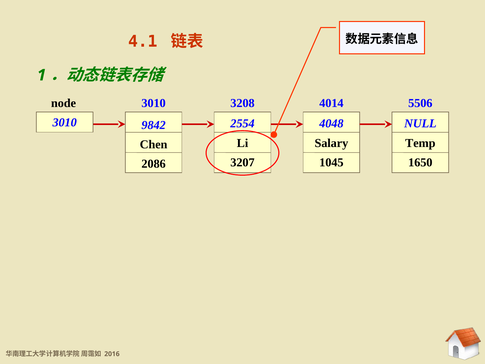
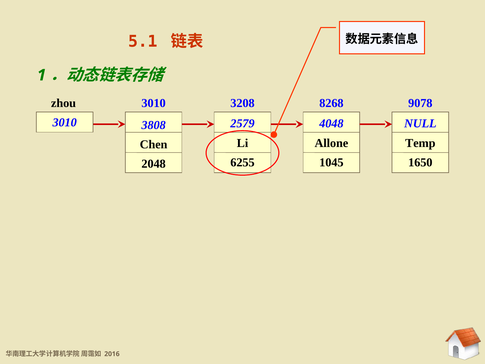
4.1: 4.1 -> 5.1
node: node -> zhou
4014: 4014 -> 8268
5506: 5506 -> 9078
2554: 2554 -> 2579
9842: 9842 -> 3808
Salary: Salary -> Allone
3207: 3207 -> 6255
2086: 2086 -> 2048
